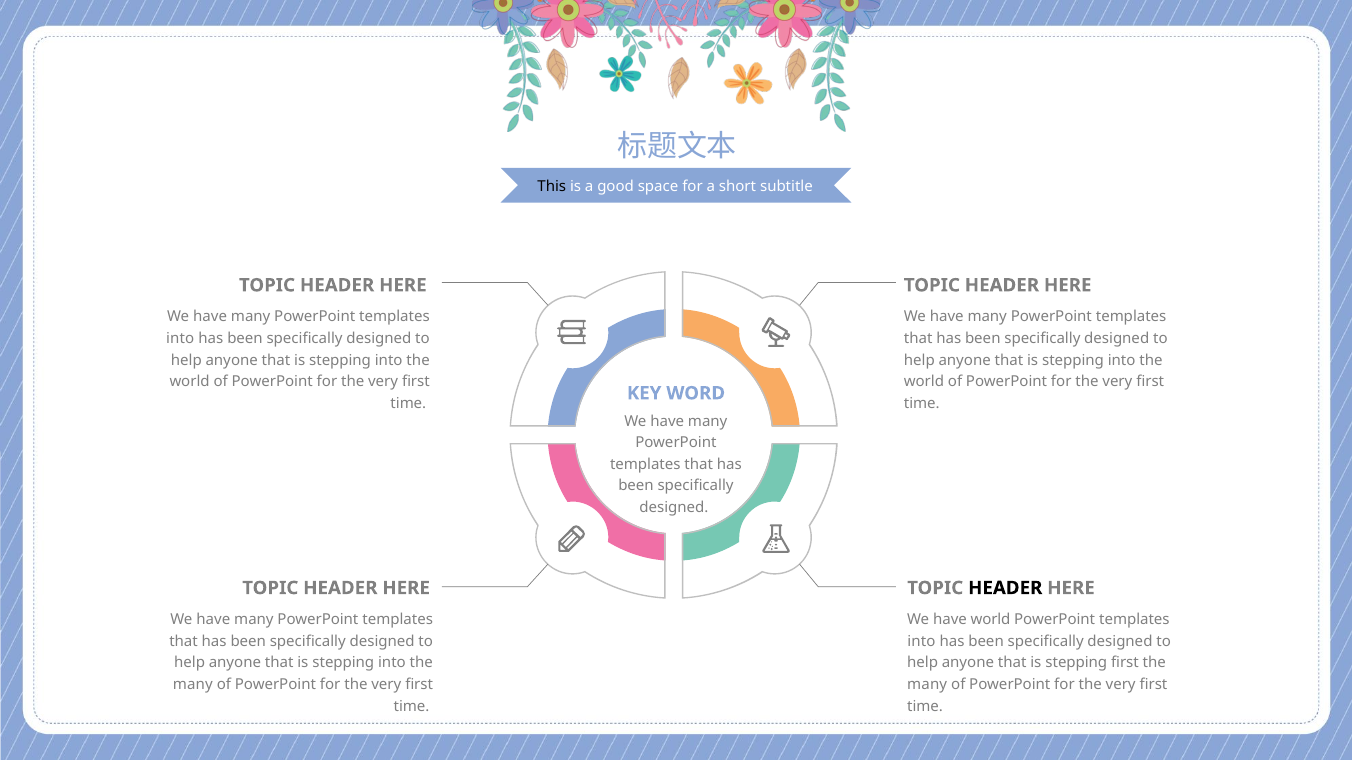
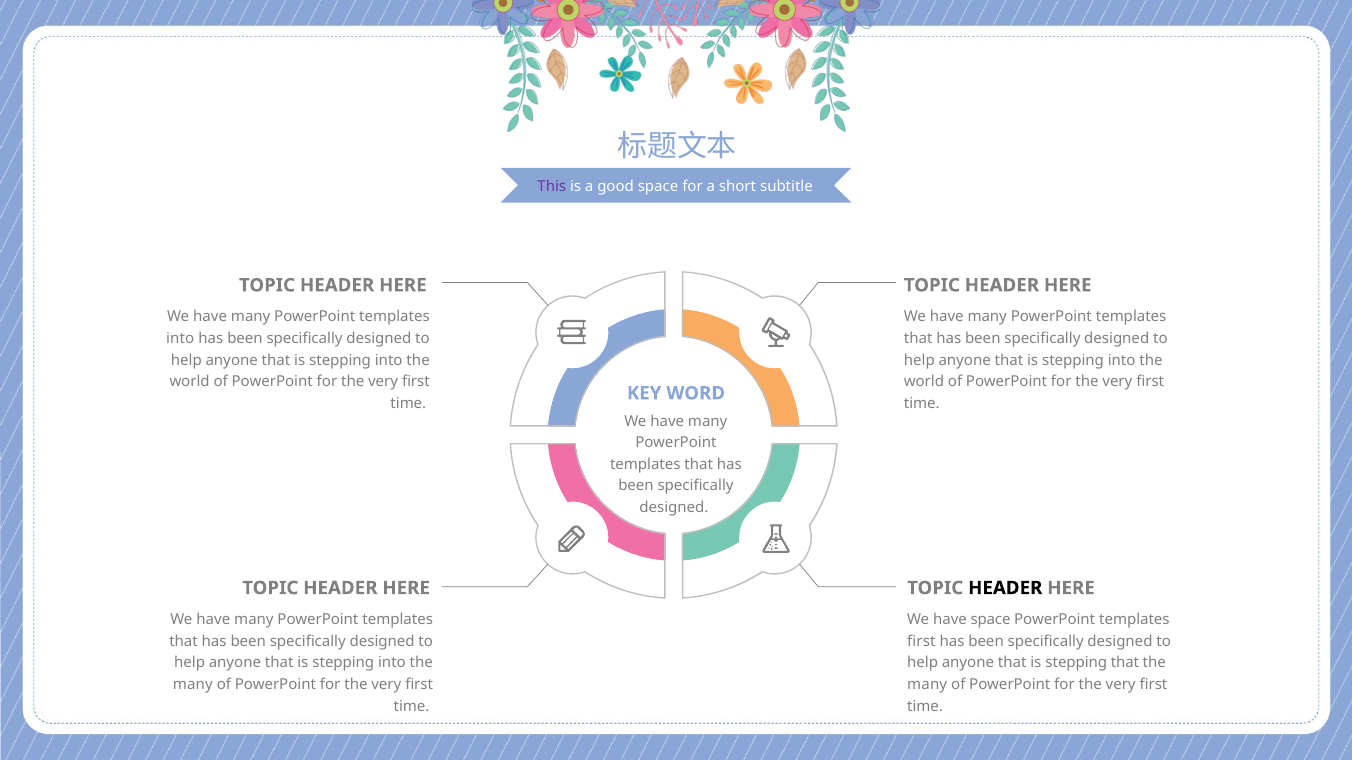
This colour: black -> purple
have world: world -> space
into at (921, 642): into -> first
stepping first: first -> that
